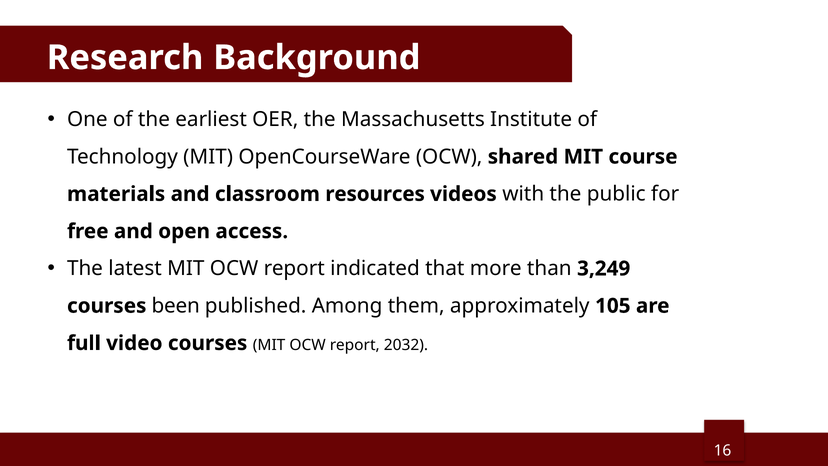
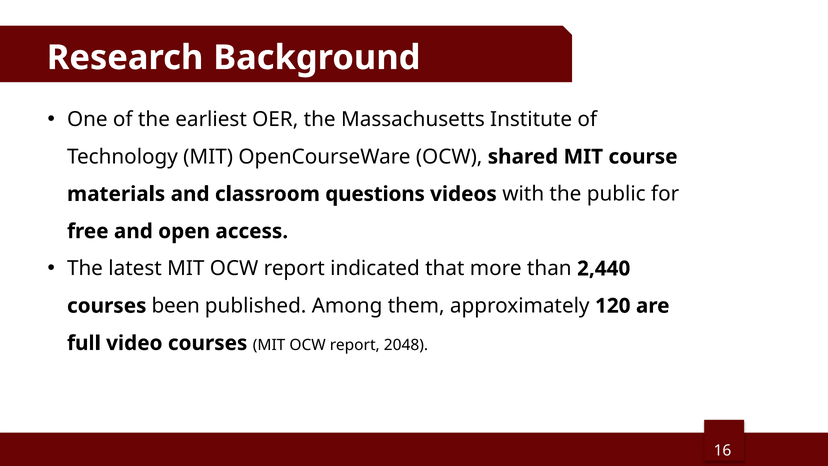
resources: resources -> questions
3,249: 3,249 -> 2,440
105: 105 -> 120
2032: 2032 -> 2048
